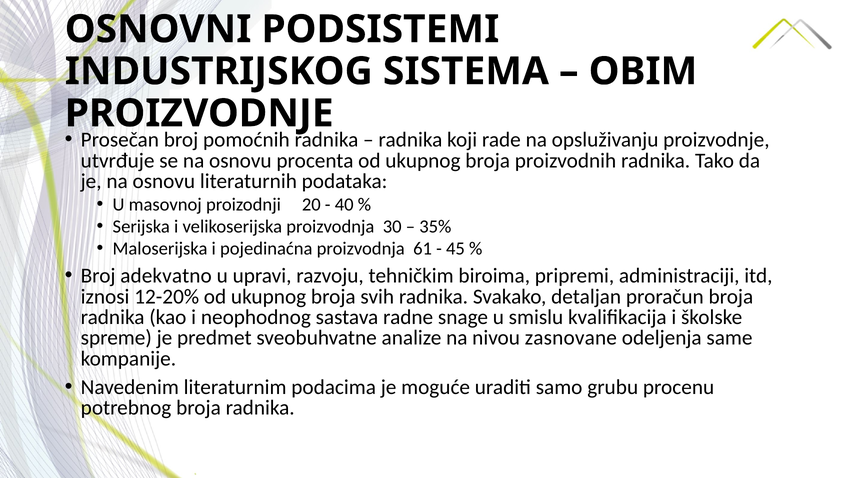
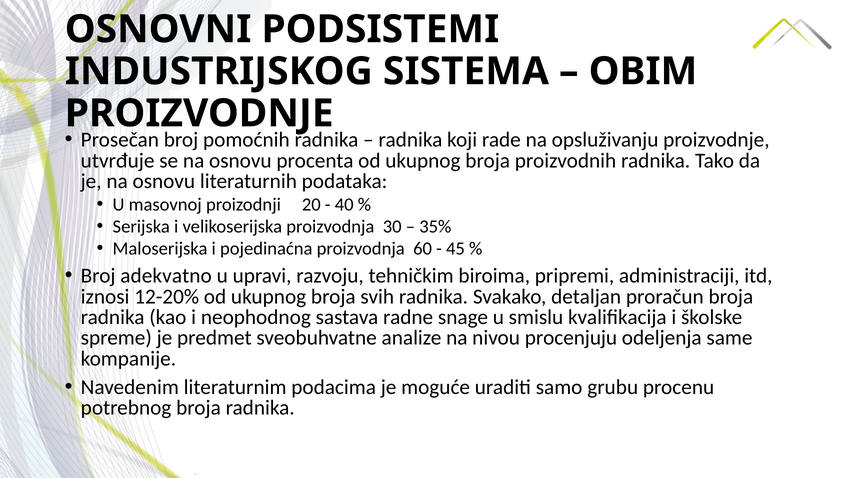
61: 61 -> 60
zasnovane: zasnovane -> procenjuju
